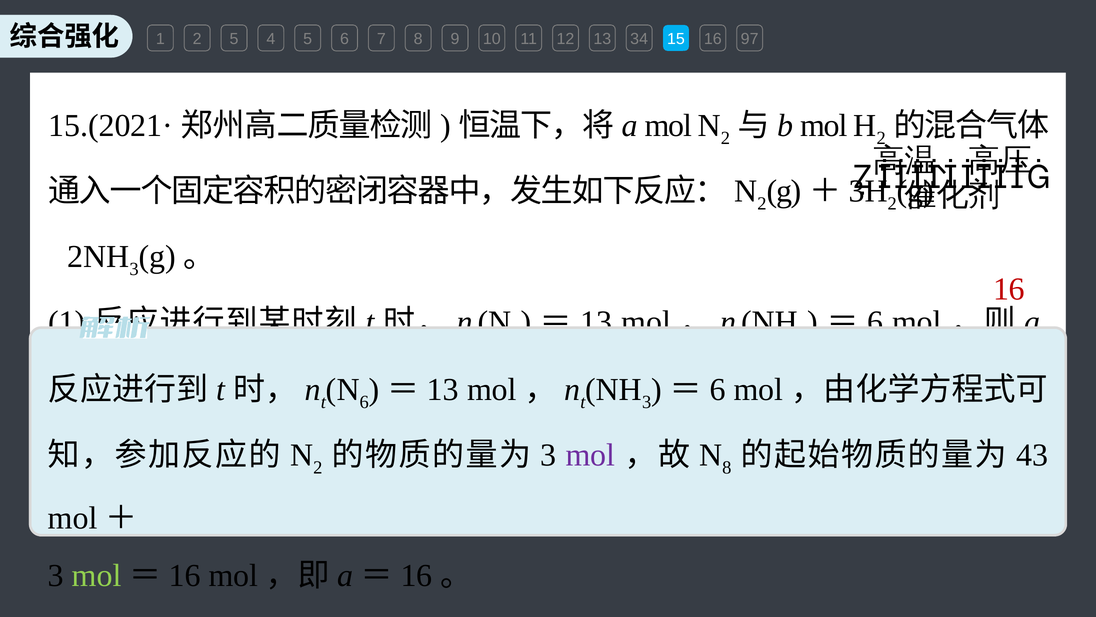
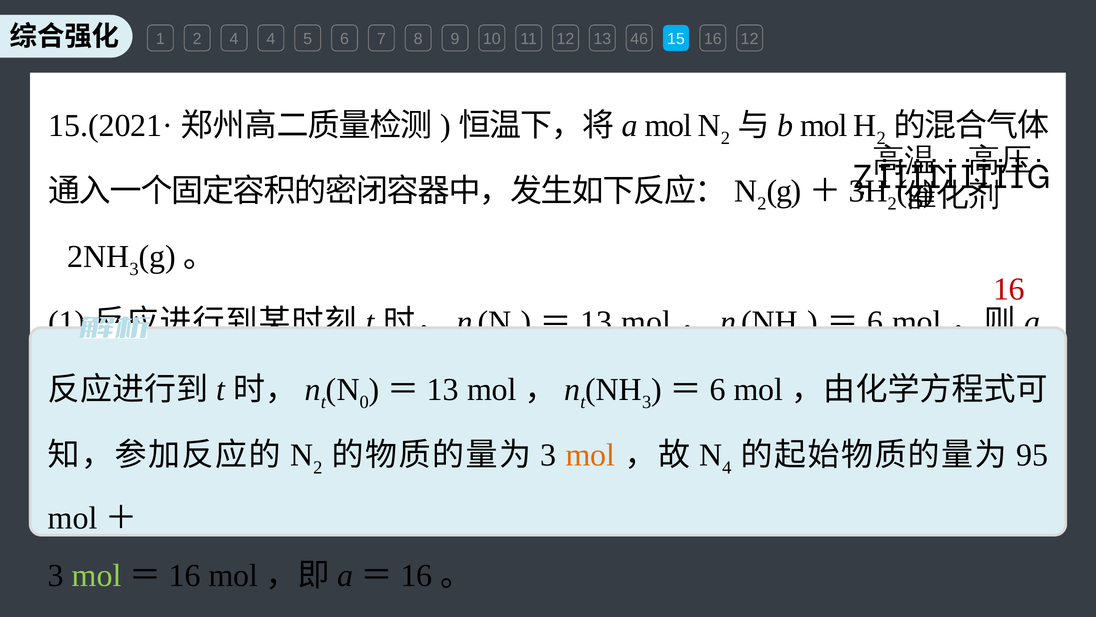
2 5: 5 -> 4
34: 34 -> 46
16 97: 97 -> 12
6 at (364, 402): 6 -> 0
mol at (590, 455) colour: purple -> orange
8 at (727, 468): 8 -> 4
43: 43 -> 95
